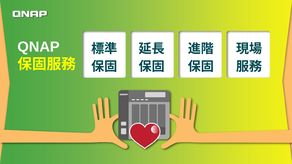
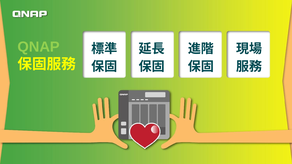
QNAP colour: white -> light green
